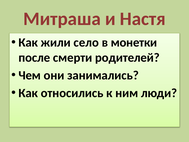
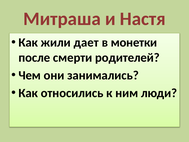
село: село -> дает
